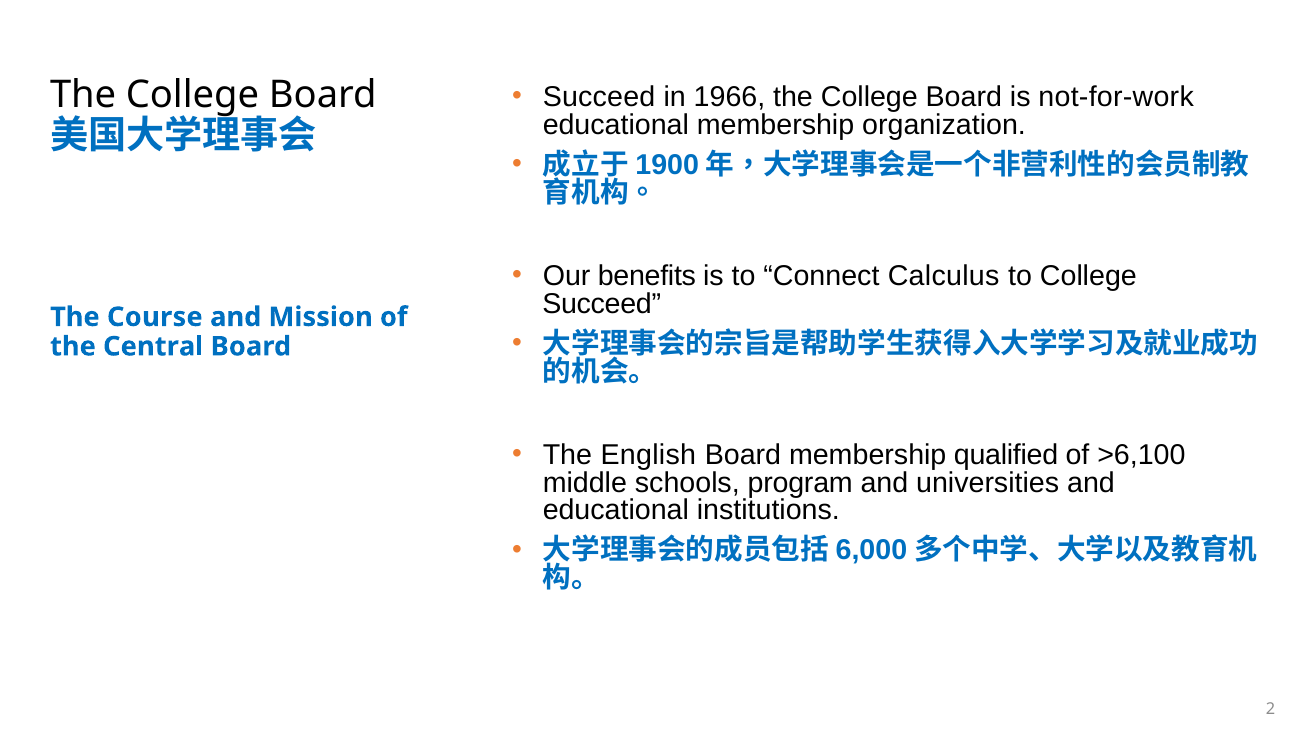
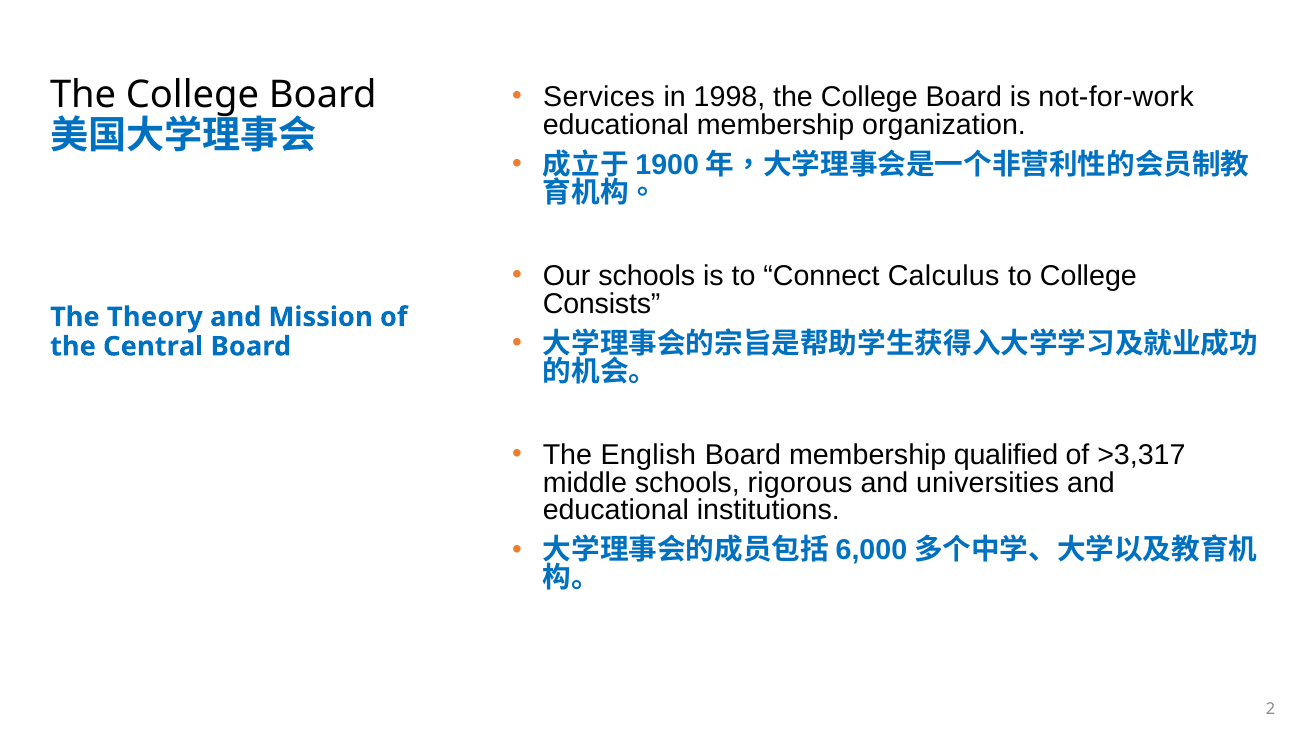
Succeed at (599, 97): Succeed -> Services
1966: 1966 -> 1998
Our benefits: benefits -> schools
Succeed at (602, 304): Succeed -> Consists
Course: Course -> Theory
>6,100: >6,100 -> >3,317
program: program -> rigorous
